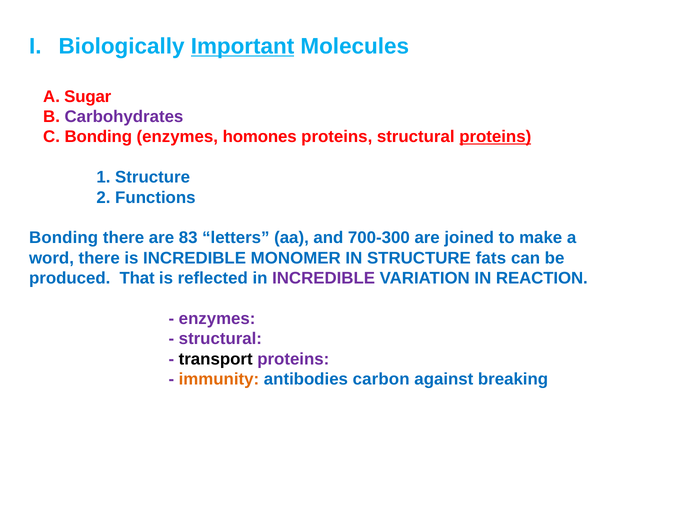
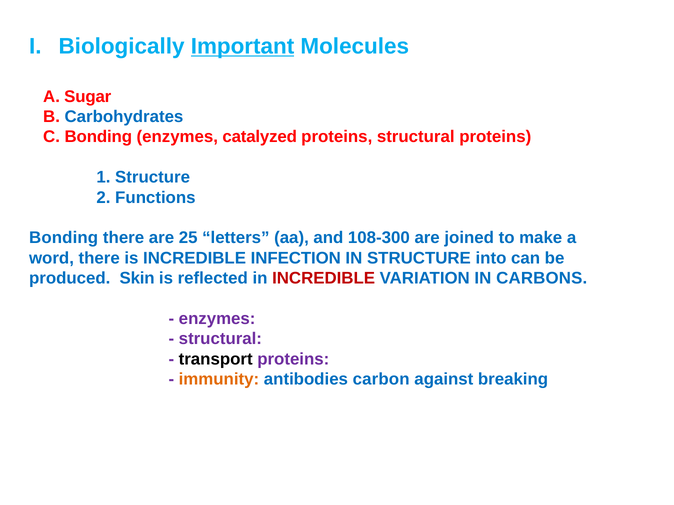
Carbohydrates colour: purple -> blue
homones: homones -> catalyzed
proteins at (495, 137) underline: present -> none
83: 83 -> 25
700-300: 700-300 -> 108-300
MONOMER: MONOMER -> INFECTION
fats: fats -> into
That: That -> Skin
INCREDIBLE at (324, 279) colour: purple -> red
REACTION: REACTION -> CARBONS
